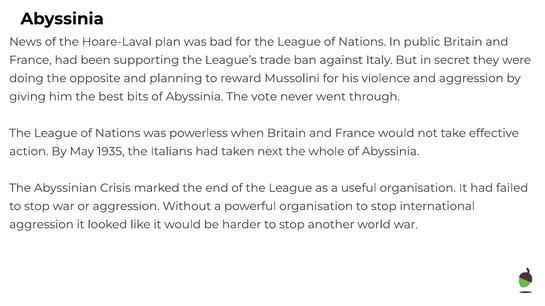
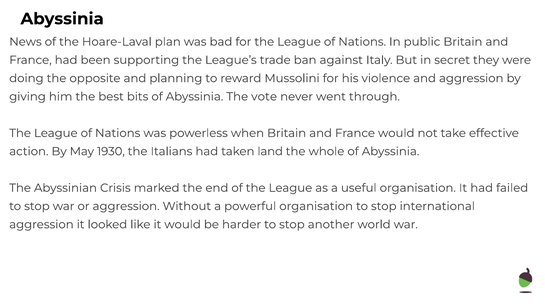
1935: 1935 -> 1930
next: next -> land
